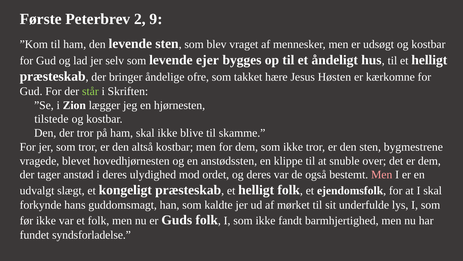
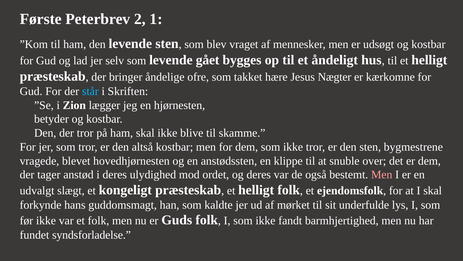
9: 9 -> 1
ejer: ejer -> gået
Høsten: Høsten -> Nægter
står colour: light green -> light blue
tilstede: tilstede -> betyder
